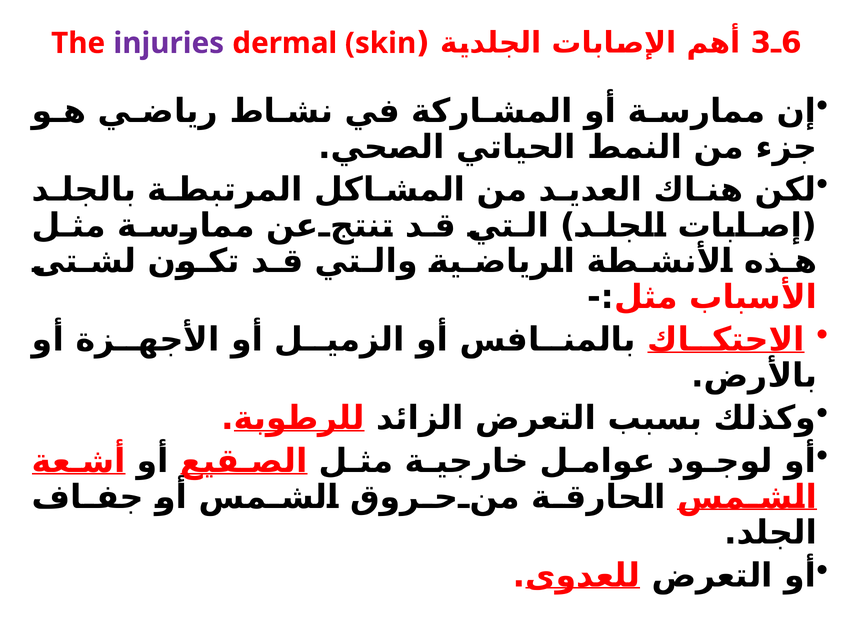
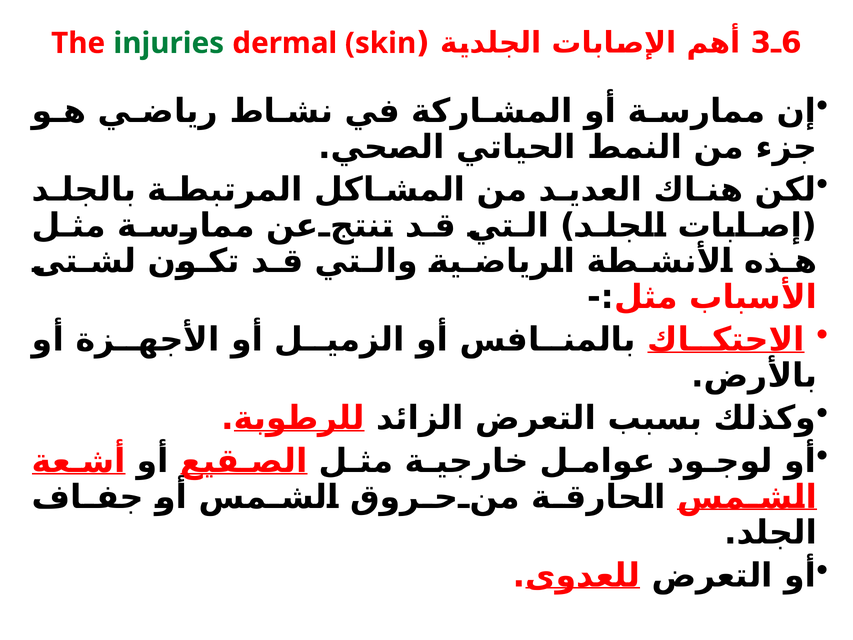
injuries colour: purple -> green
